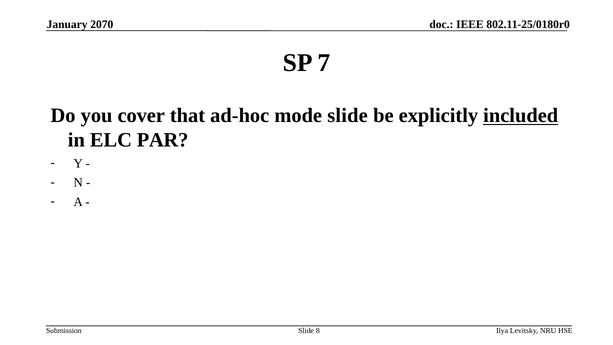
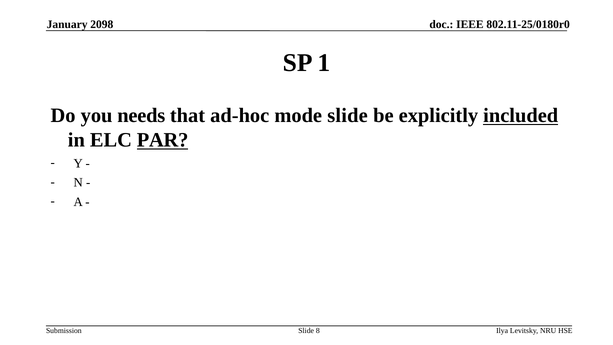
2070: 2070 -> 2098
7: 7 -> 1
cover: cover -> needs
PAR underline: none -> present
